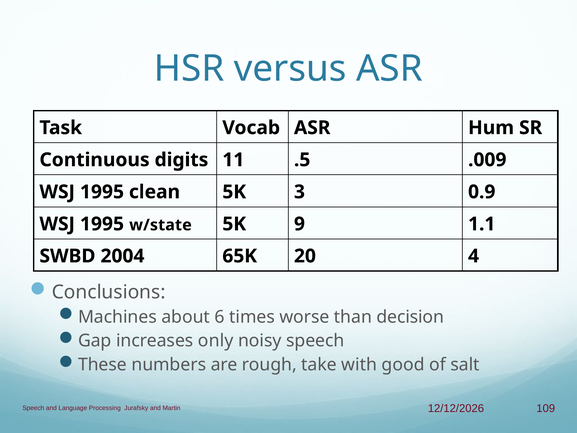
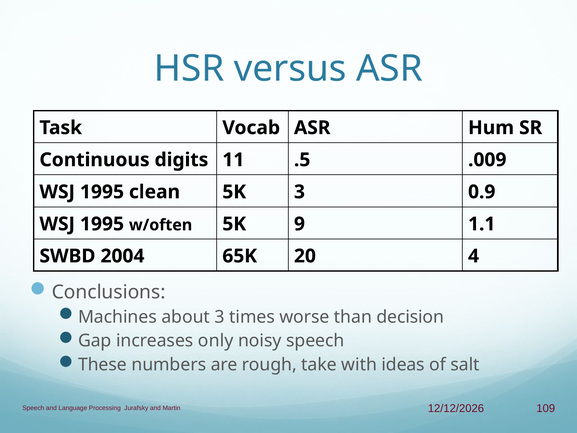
w/state: w/state -> w/often
about 6: 6 -> 3
good: good -> ideas
